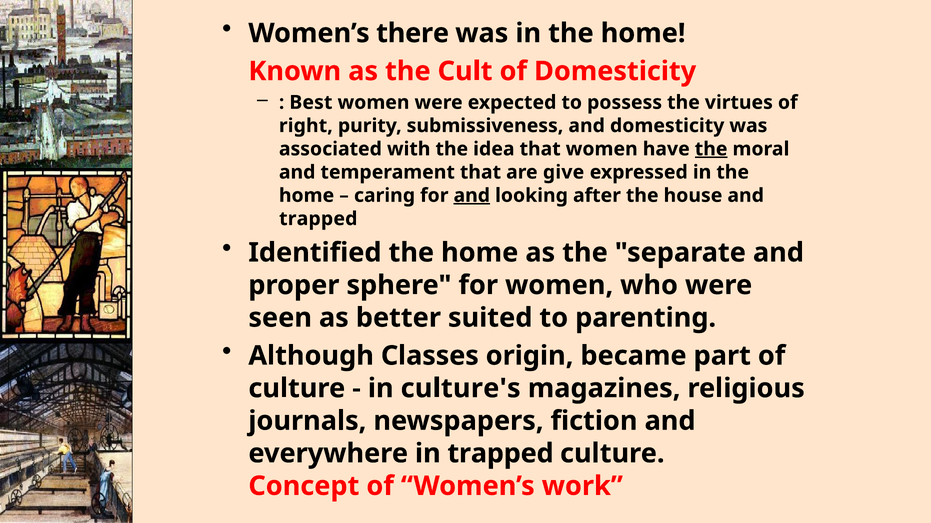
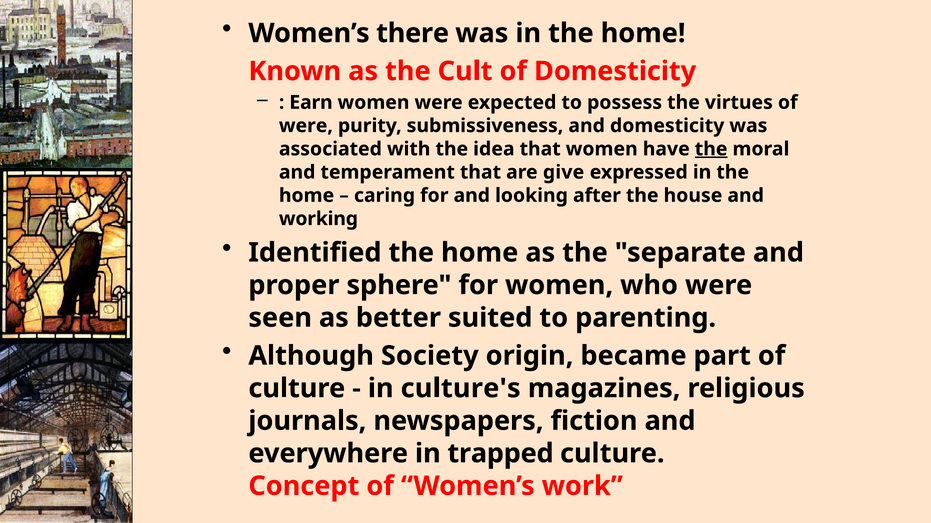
Best: Best -> Earn
right at (306, 126): right -> were
and at (472, 196) underline: present -> none
trapped at (318, 219): trapped -> working
Classes: Classes -> Society
